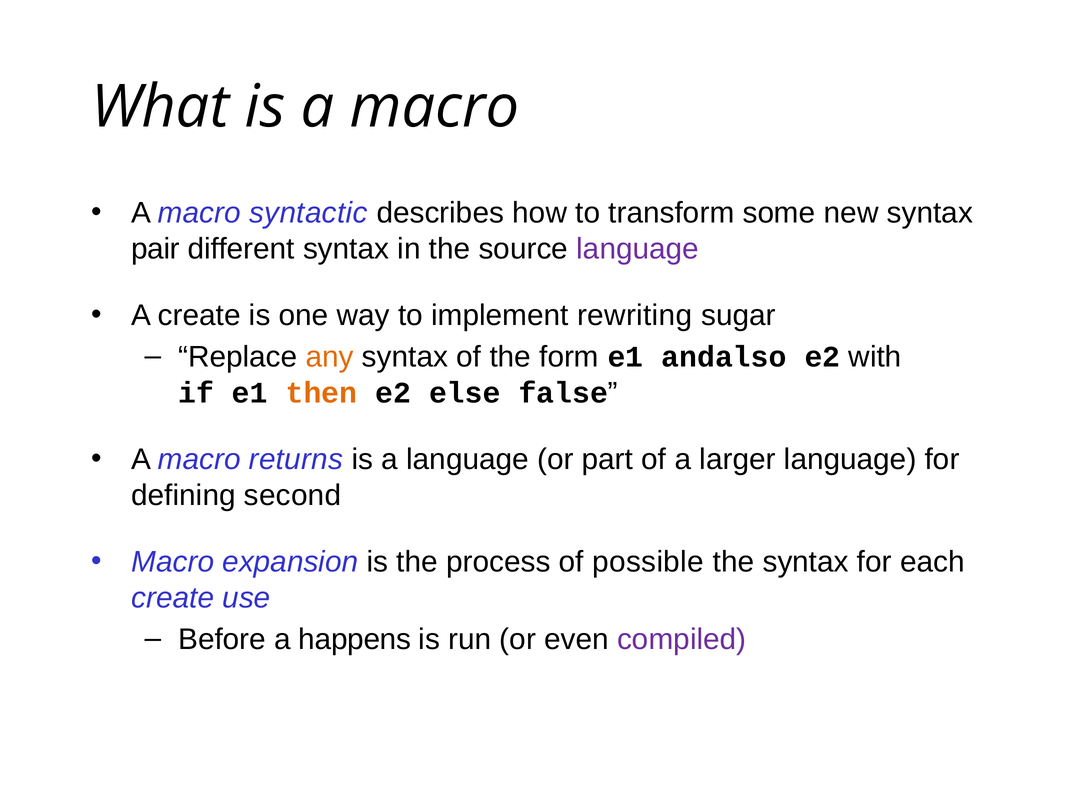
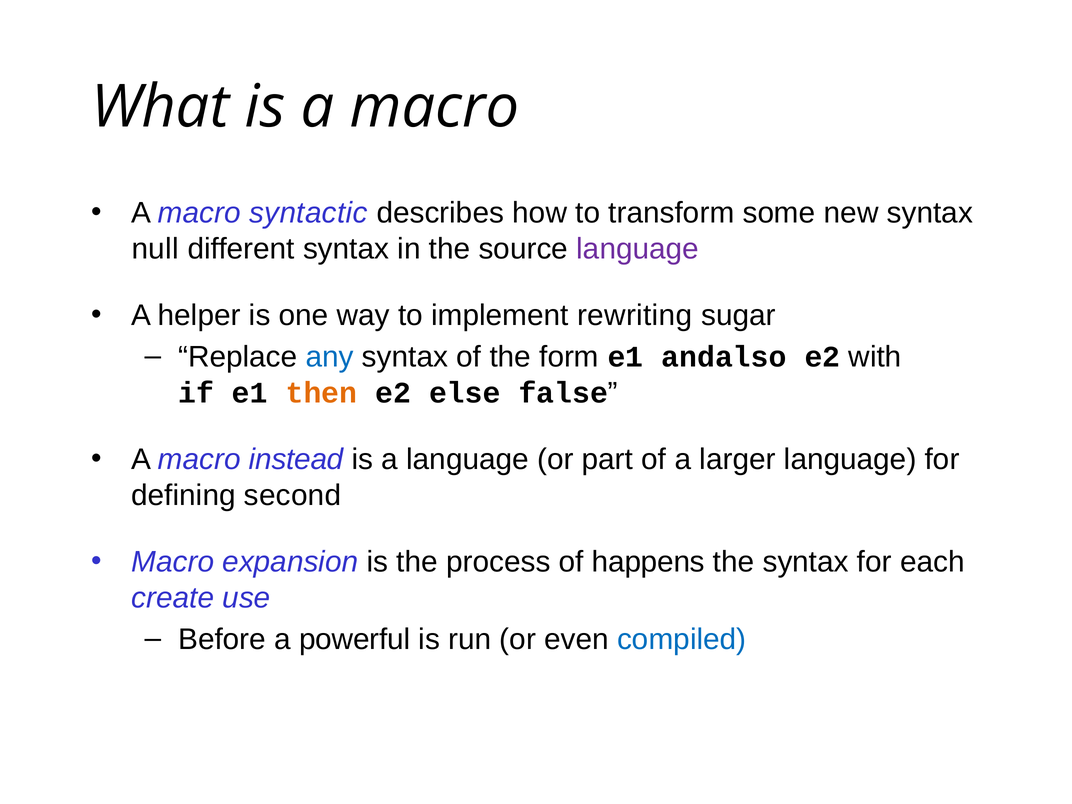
pair: pair -> null
A create: create -> helper
any colour: orange -> blue
returns: returns -> instead
possible: possible -> happens
happens: happens -> powerful
compiled colour: purple -> blue
